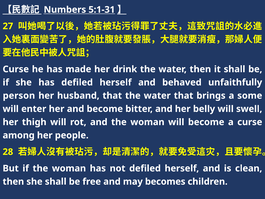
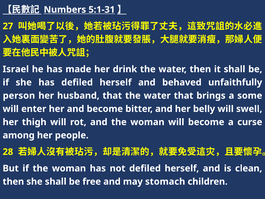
Curse at (16, 69): Curse -> Israel
becomes: becomes -> stomach
